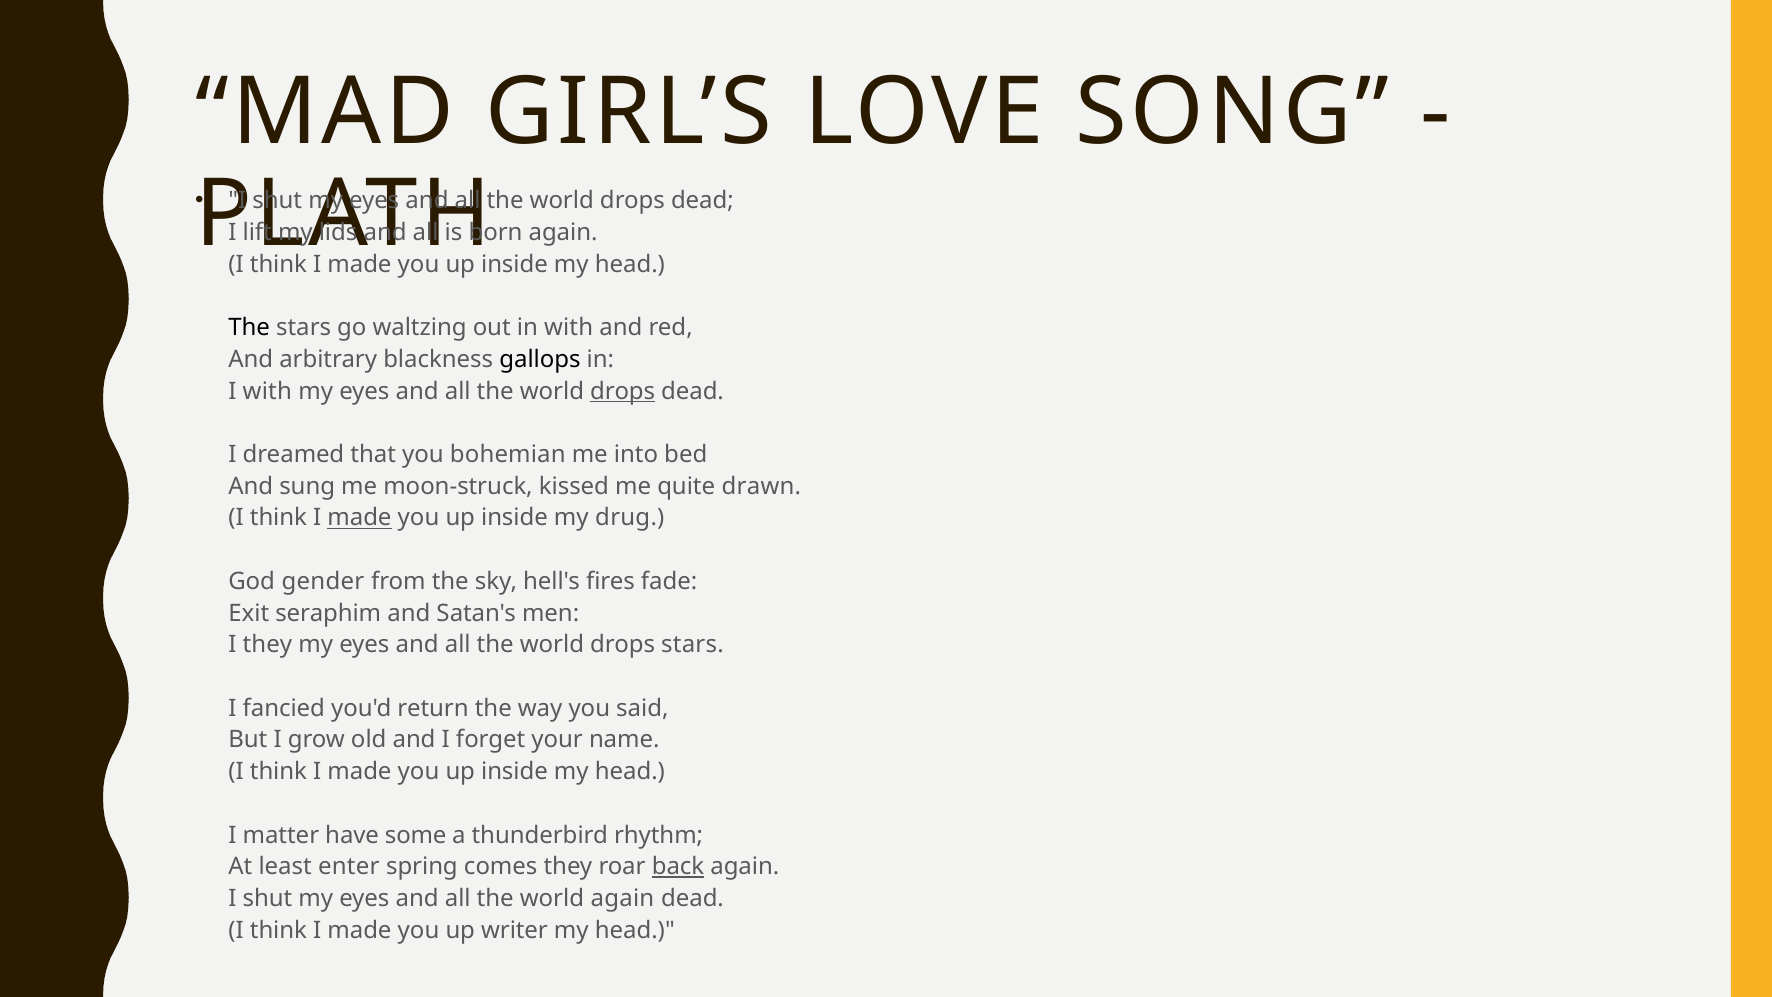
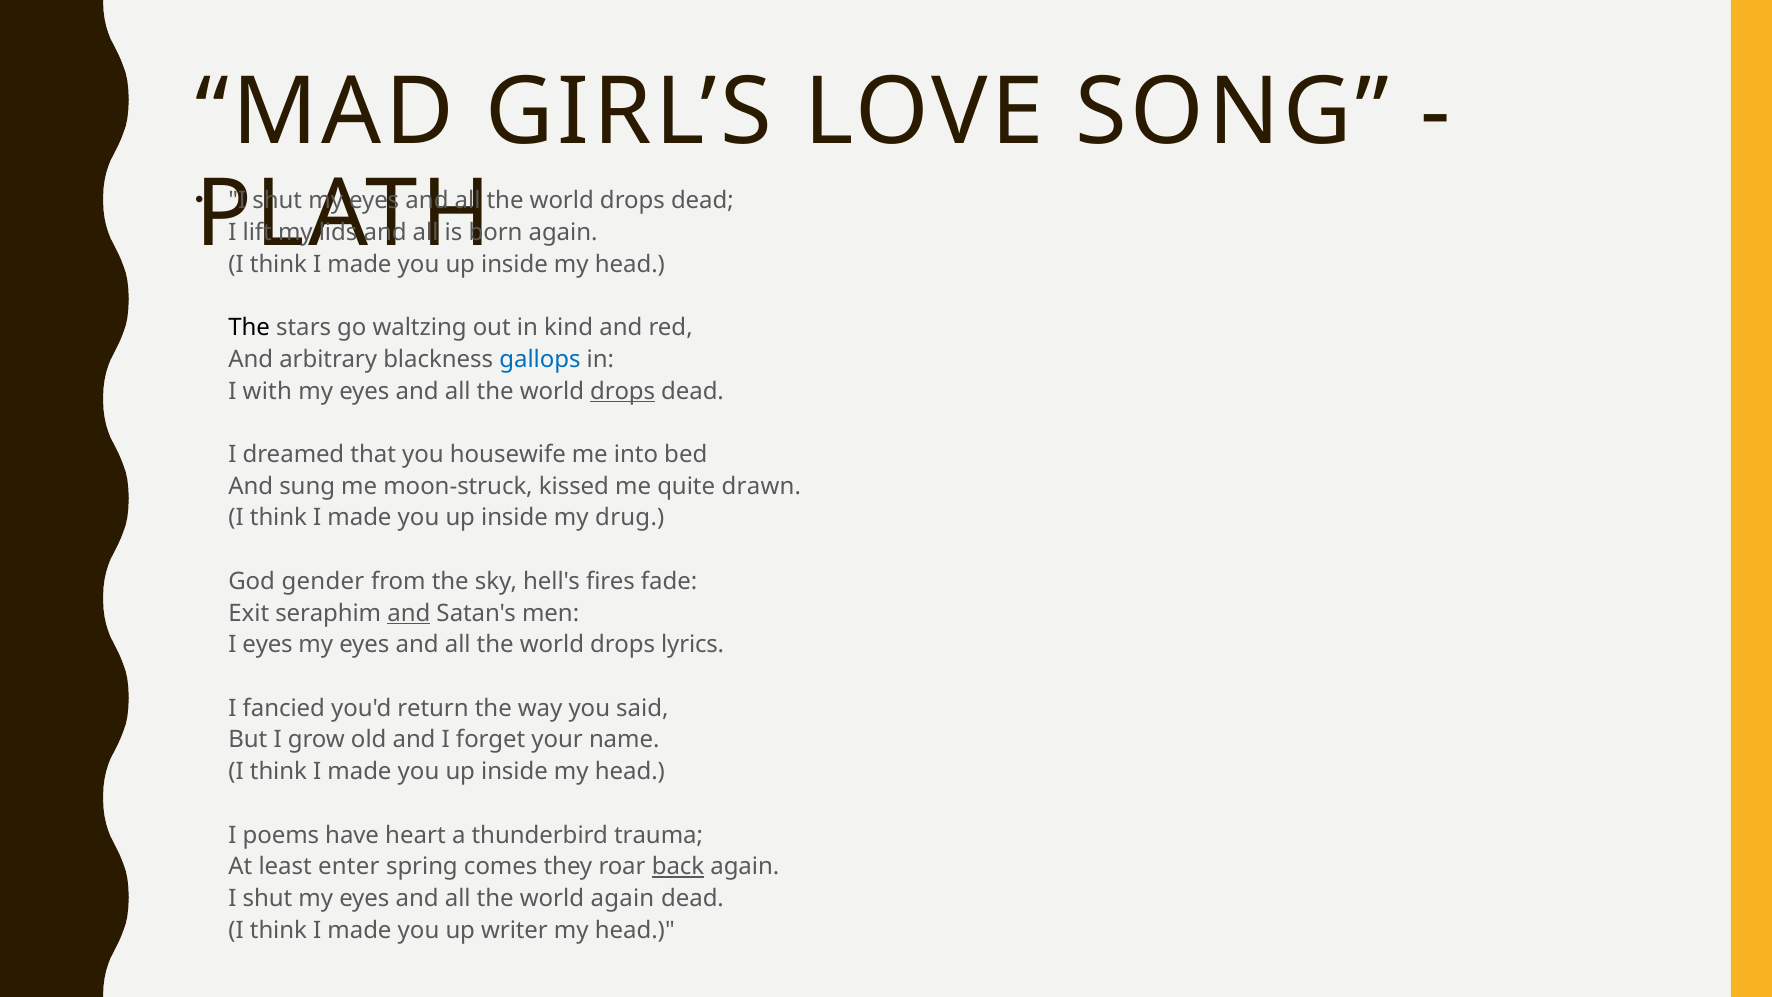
in with: with -> kind
gallops colour: black -> blue
bohemian: bohemian -> housewife
made at (359, 518) underline: present -> none
and at (409, 613) underline: none -> present
I they: they -> eyes
drops stars: stars -> lyrics
matter: matter -> poems
some: some -> heart
rhythm: rhythm -> trauma
